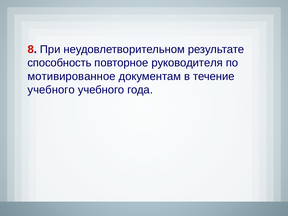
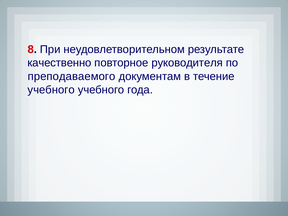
способность: способность -> качественно
мотивированное: мотивированное -> преподаваемого
